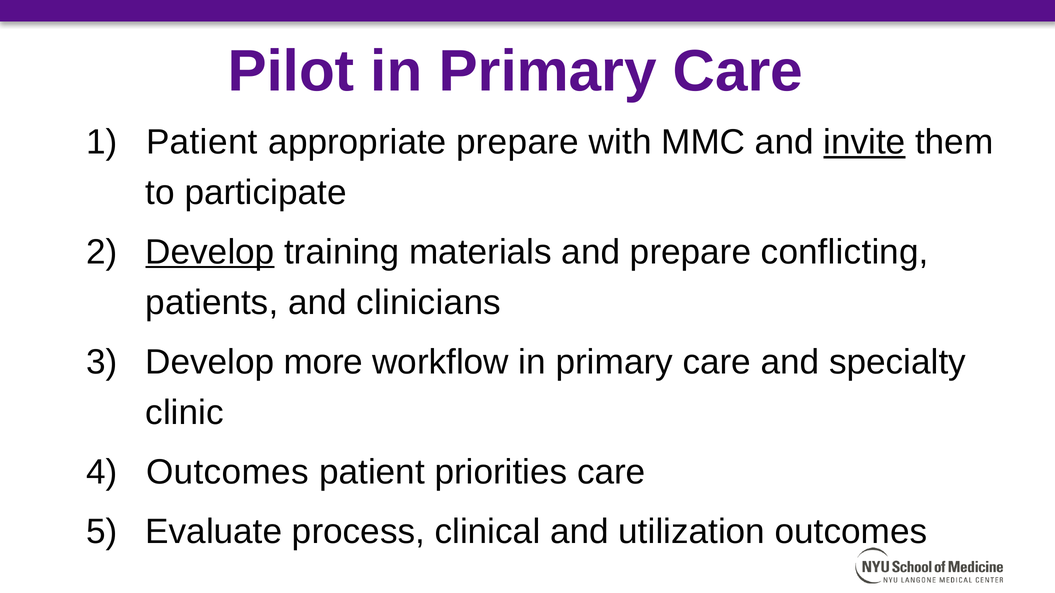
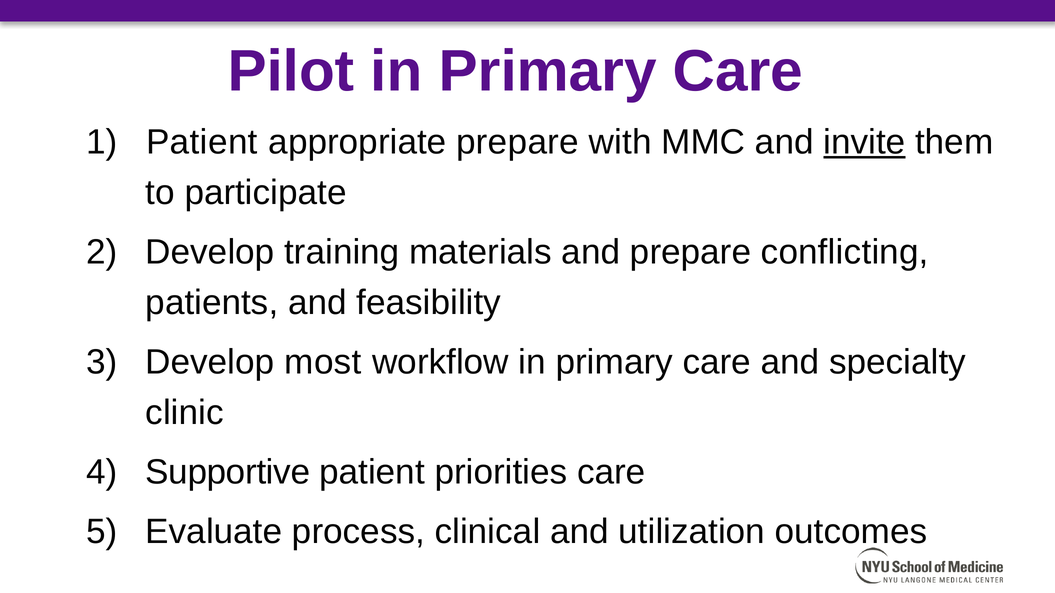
Develop at (210, 252) underline: present -> none
clinicians: clinicians -> feasibility
more: more -> most
Outcomes at (227, 472): Outcomes -> Supportive
